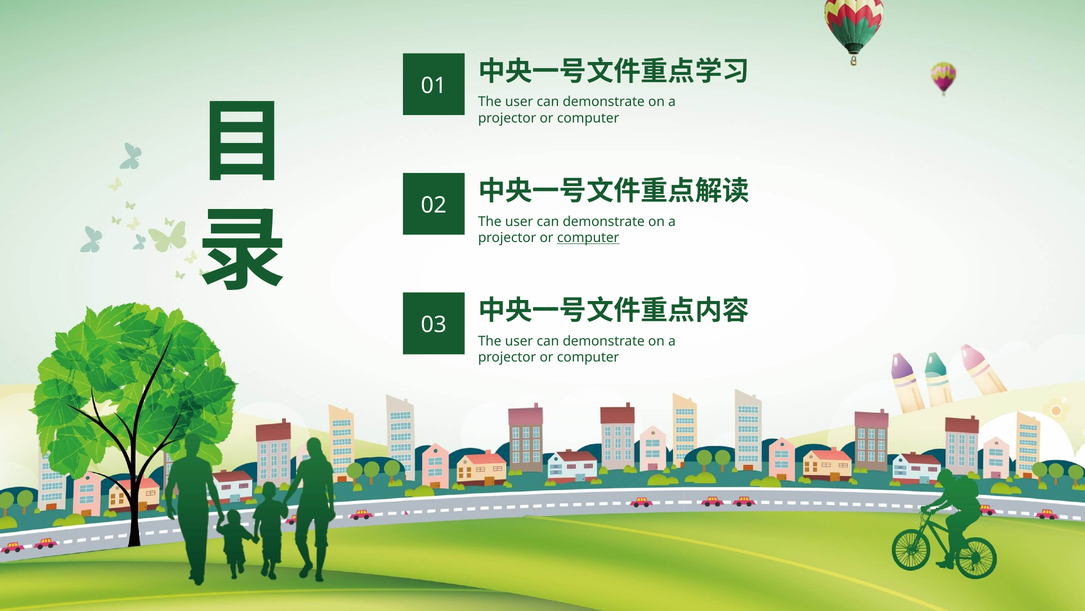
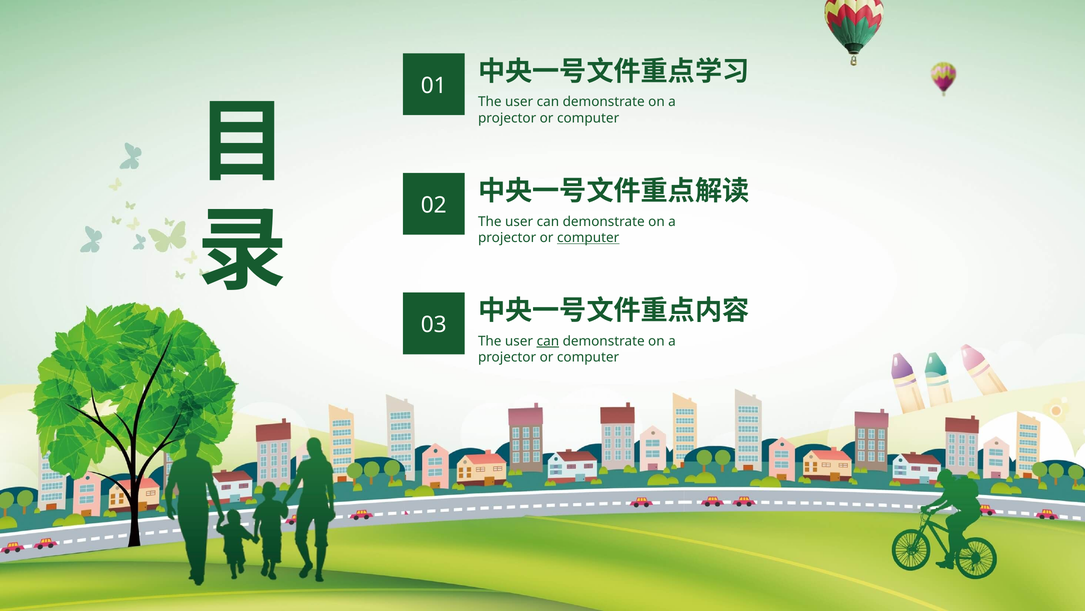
can at (548, 341) underline: none -> present
